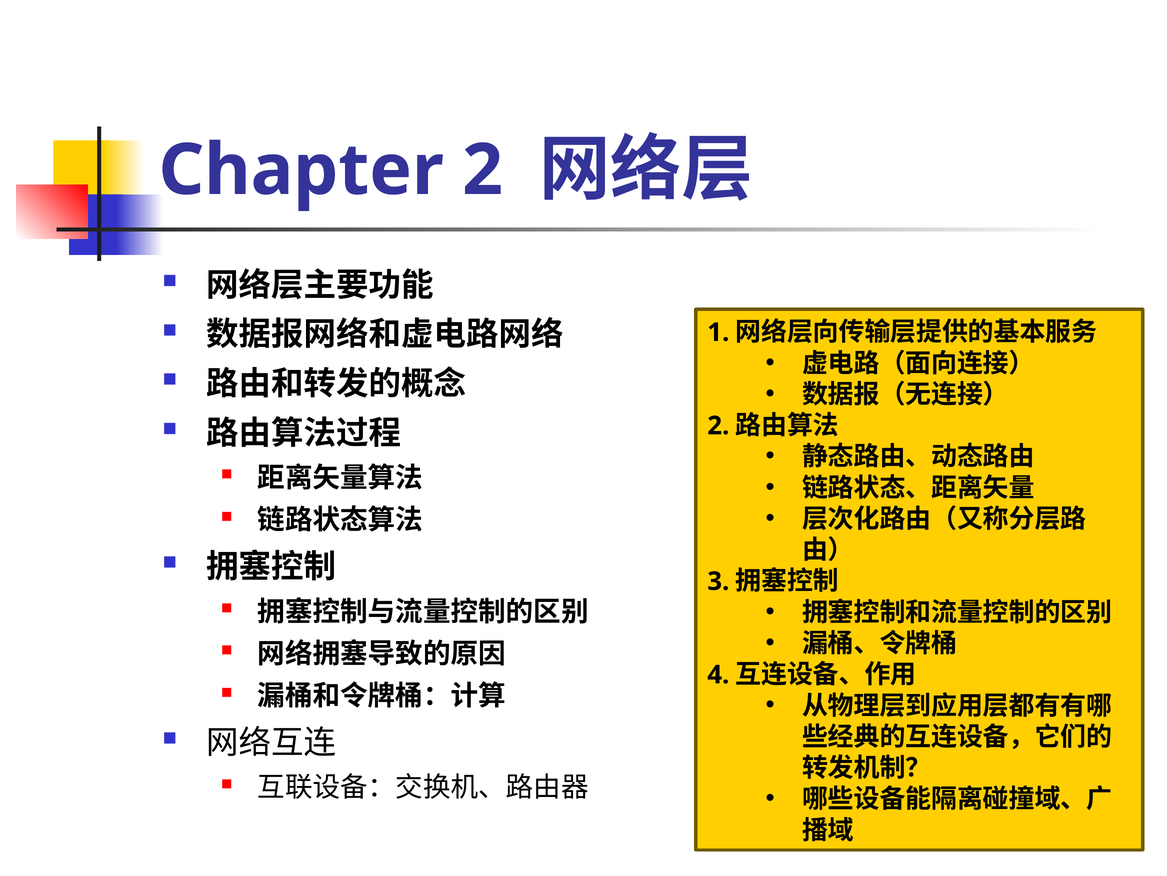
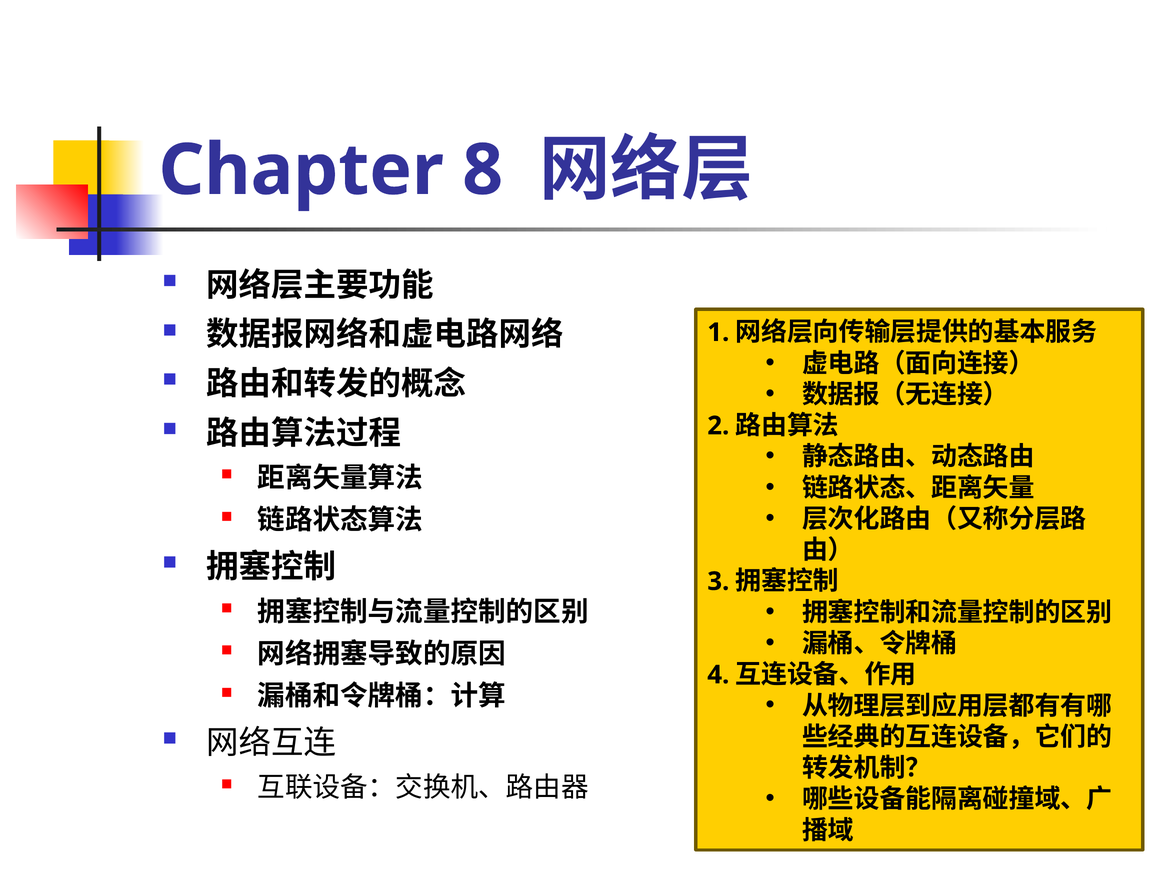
Chapter 2: 2 -> 8
